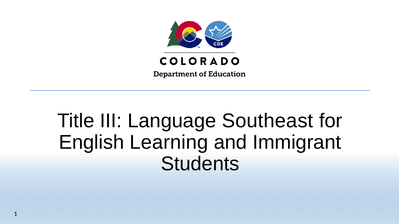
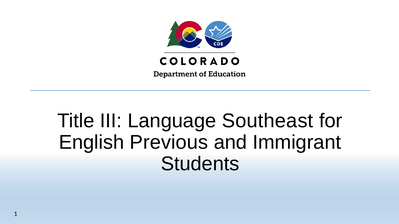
Learning: Learning -> Previous
